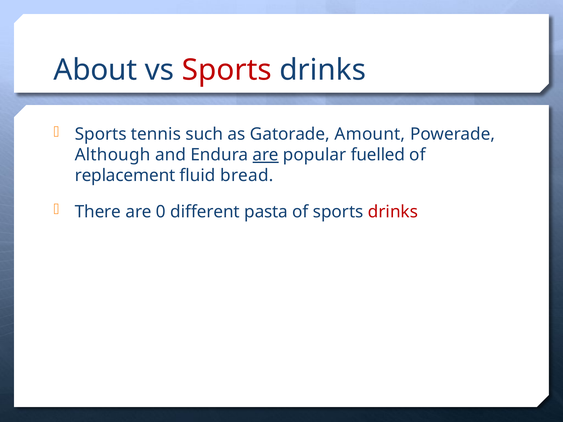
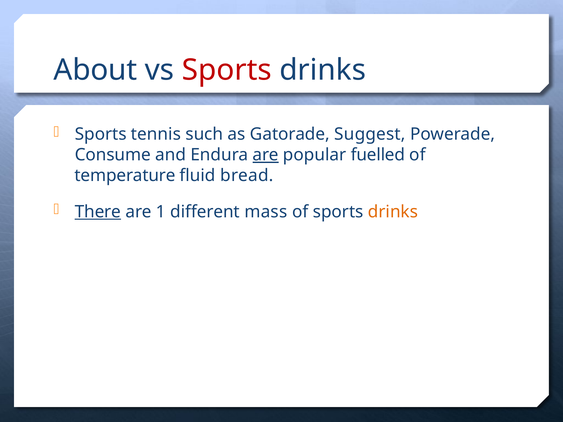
Amount: Amount -> Suggest
Although: Although -> Consume
replacement: replacement -> temperature
There underline: none -> present
0: 0 -> 1
pasta: pasta -> mass
drinks at (393, 212) colour: red -> orange
